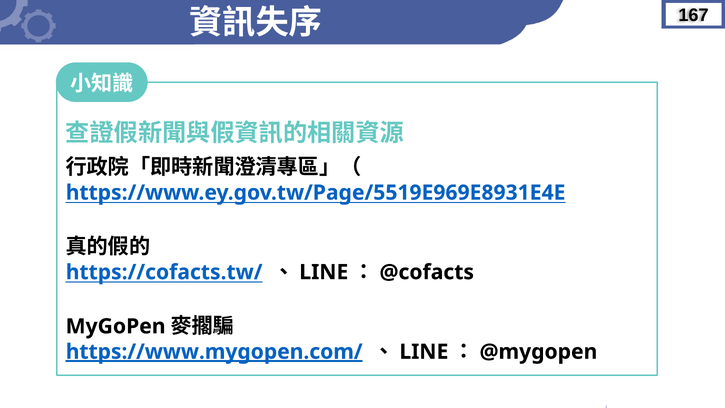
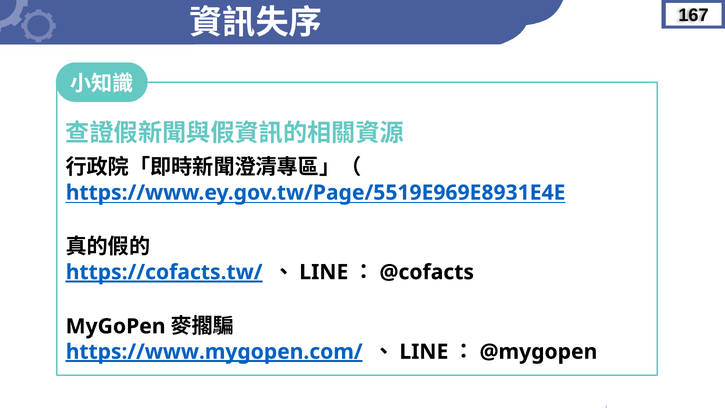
https://cofacts.tw/ underline: none -> present
